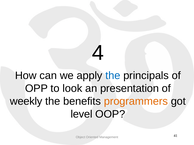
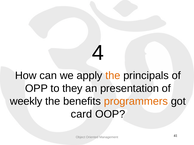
the at (113, 76) colour: blue -> orange
look: look -> they
level: level -> card
